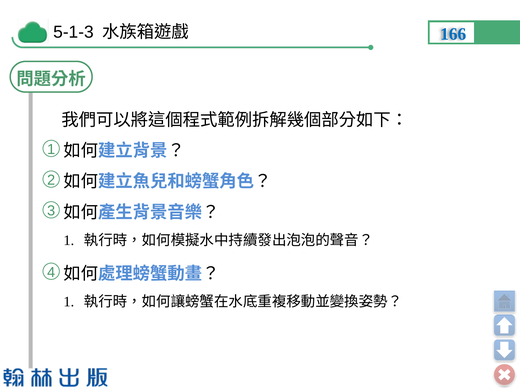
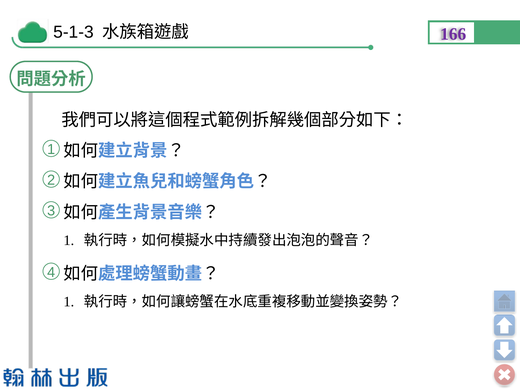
166 colour: blue -> purple
